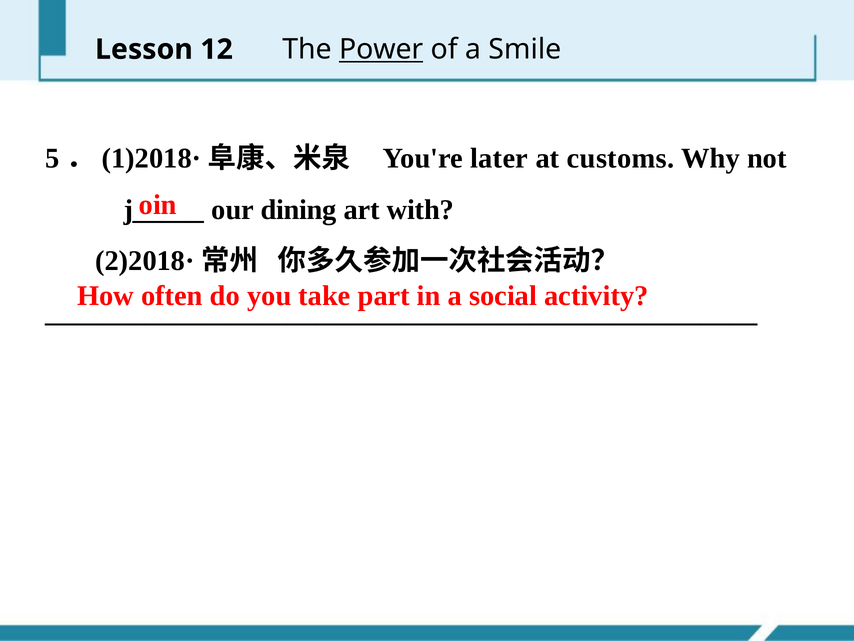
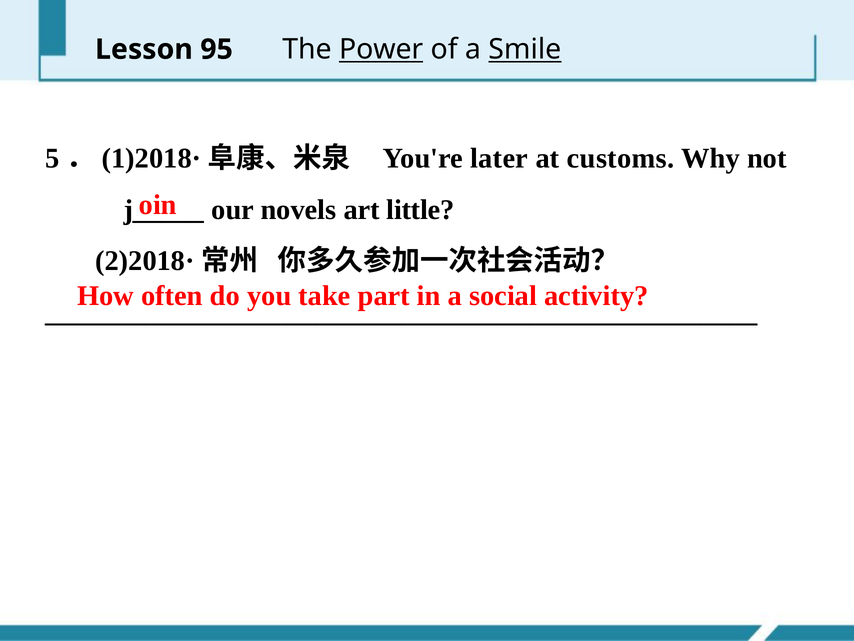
12: 12 -> 95
Smile underline: none -> present
dining: dining -> novels
with: with -> little
